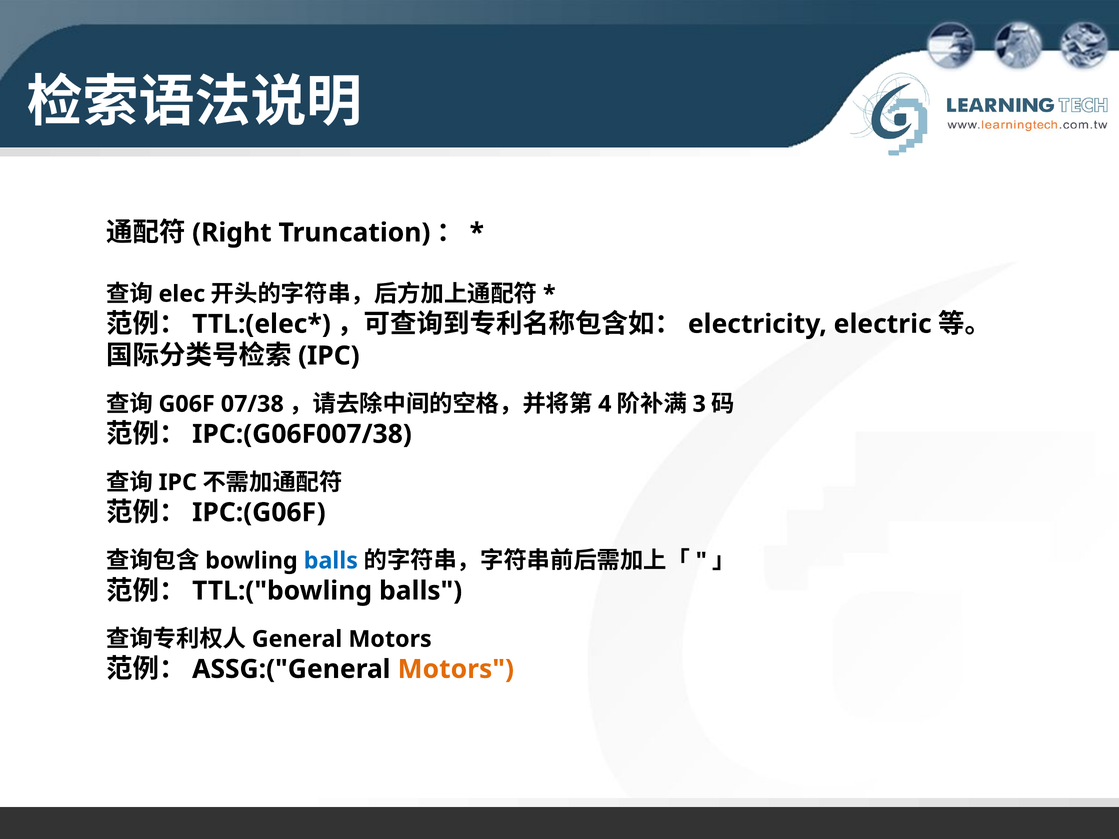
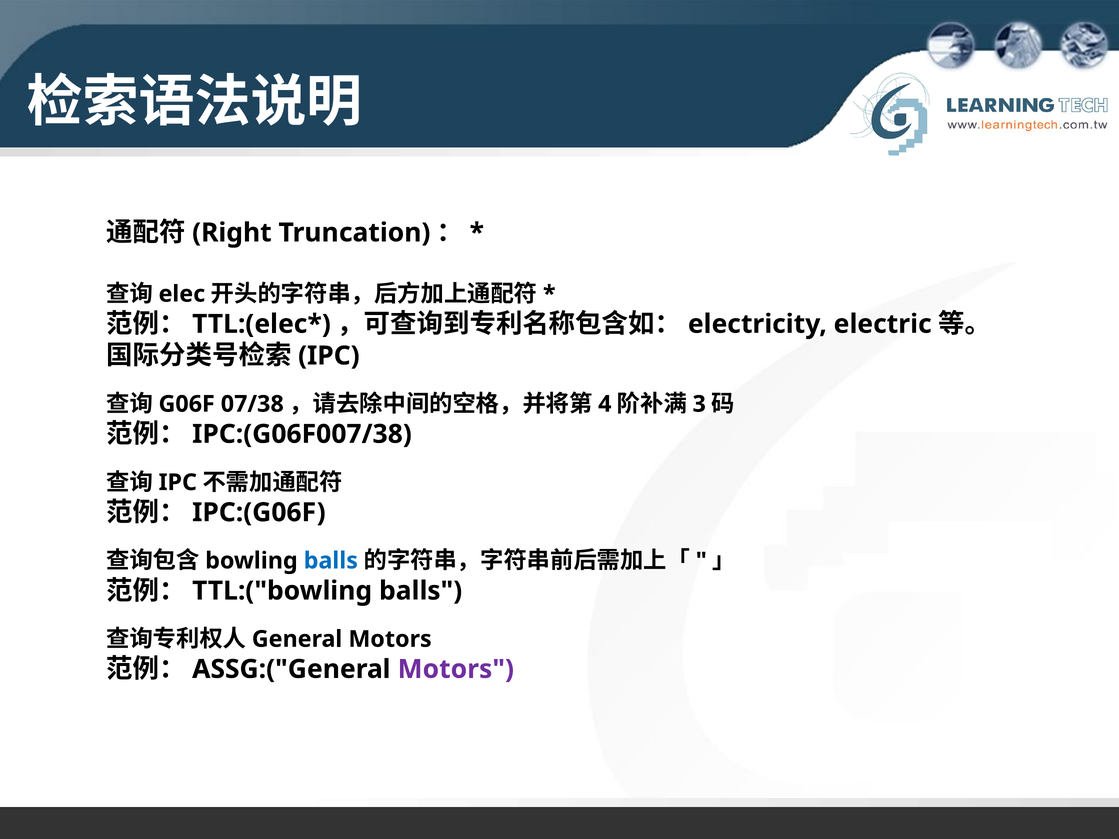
Motors at (456, 669) colour: orange -> purple
